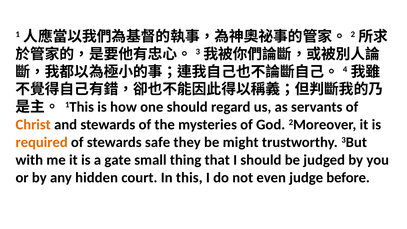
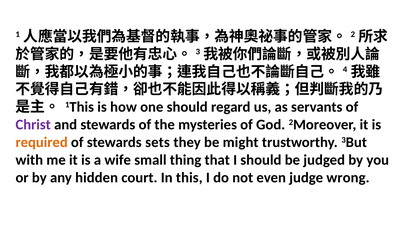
Christ colour: orange -> purple
safe: safe -> sets
gate: gate -> wife
before: before -> wrong
